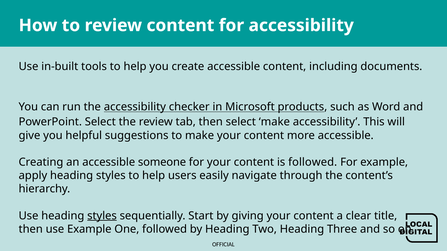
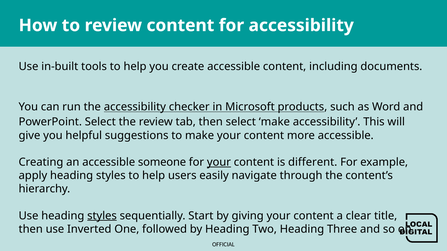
your at (219, 162) underline: none -> present
is followed: followed -> different
use Example: Example -> Inverted
